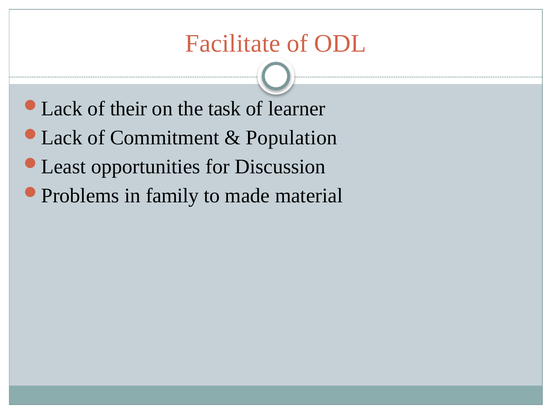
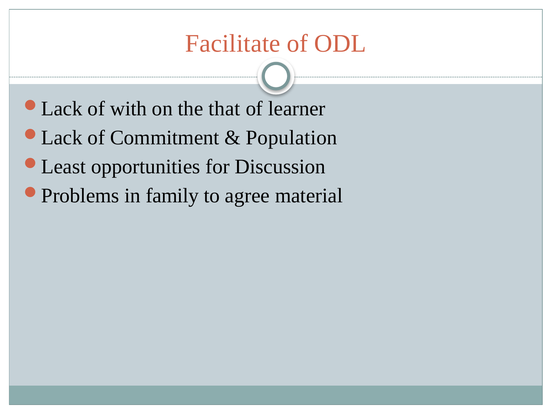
their: their -> with
task: task -> that
made: made -> agree
